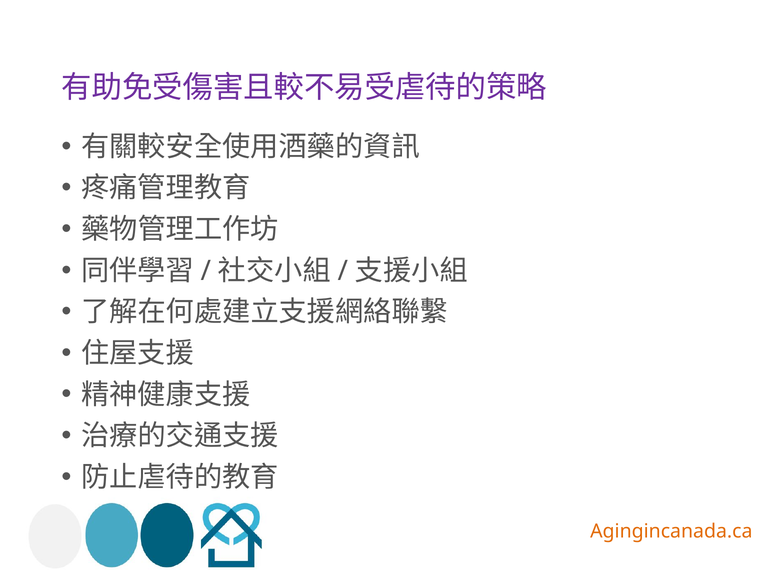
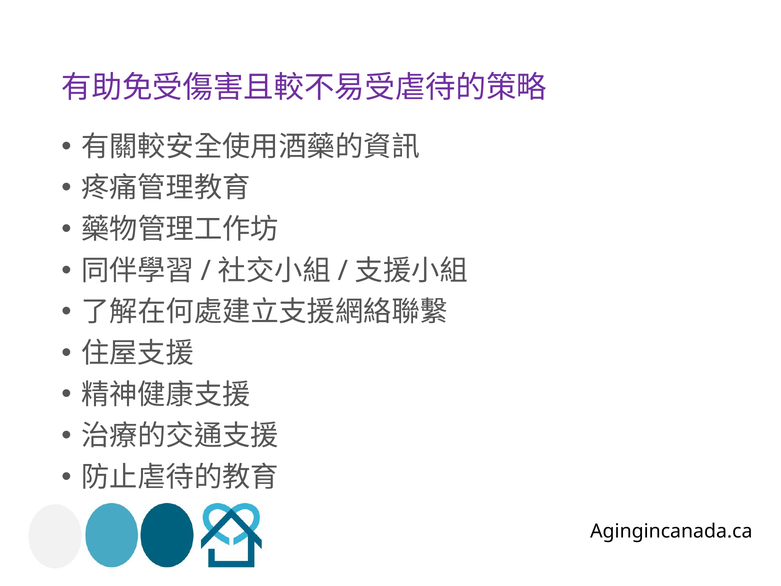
Agingincanada.ca colour: orange -> black
